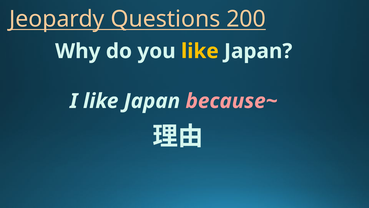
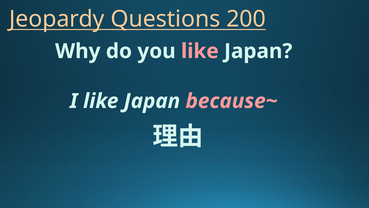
like at (200, 51) colour: yellow -> pink
